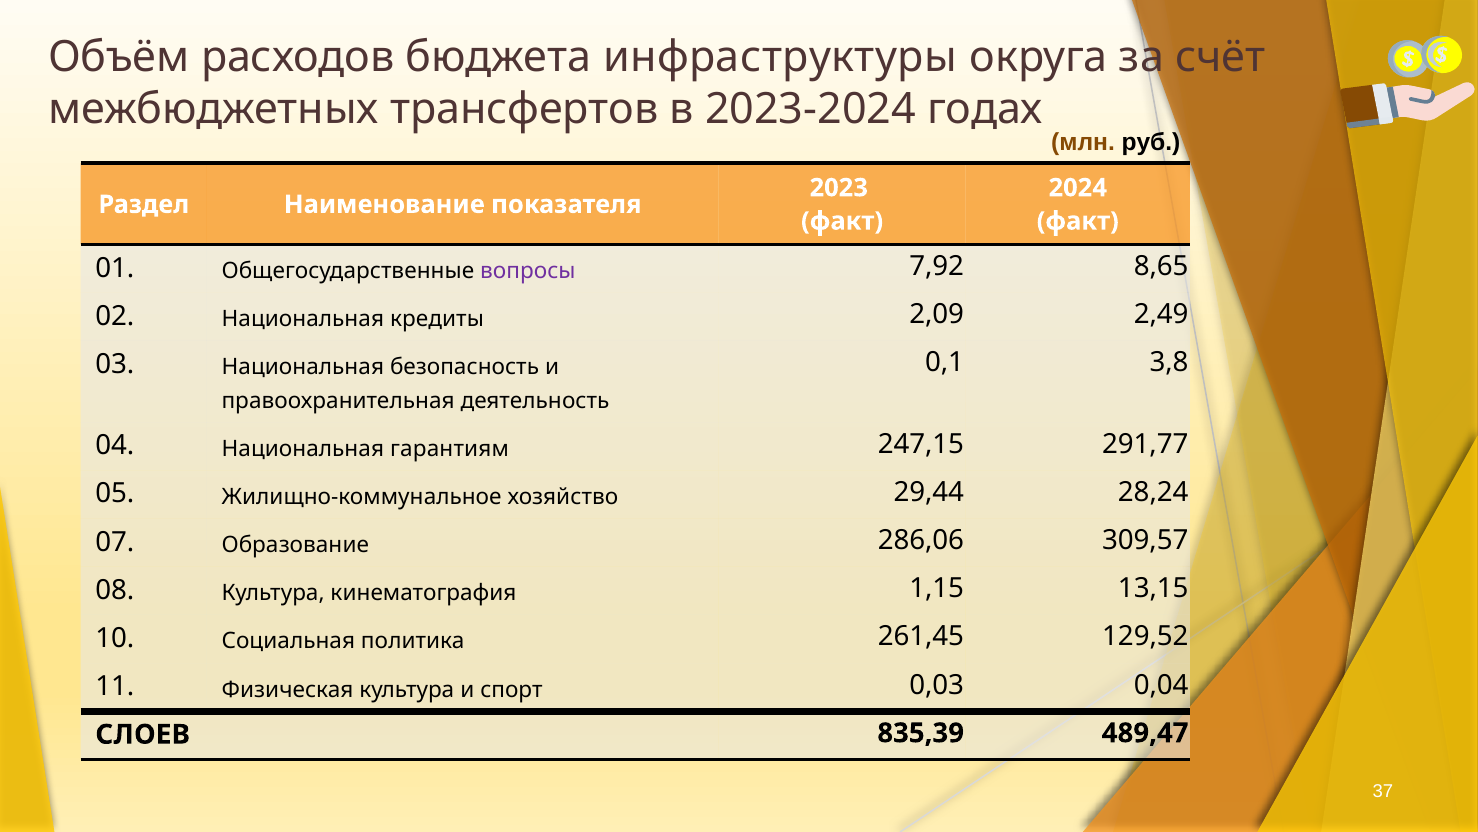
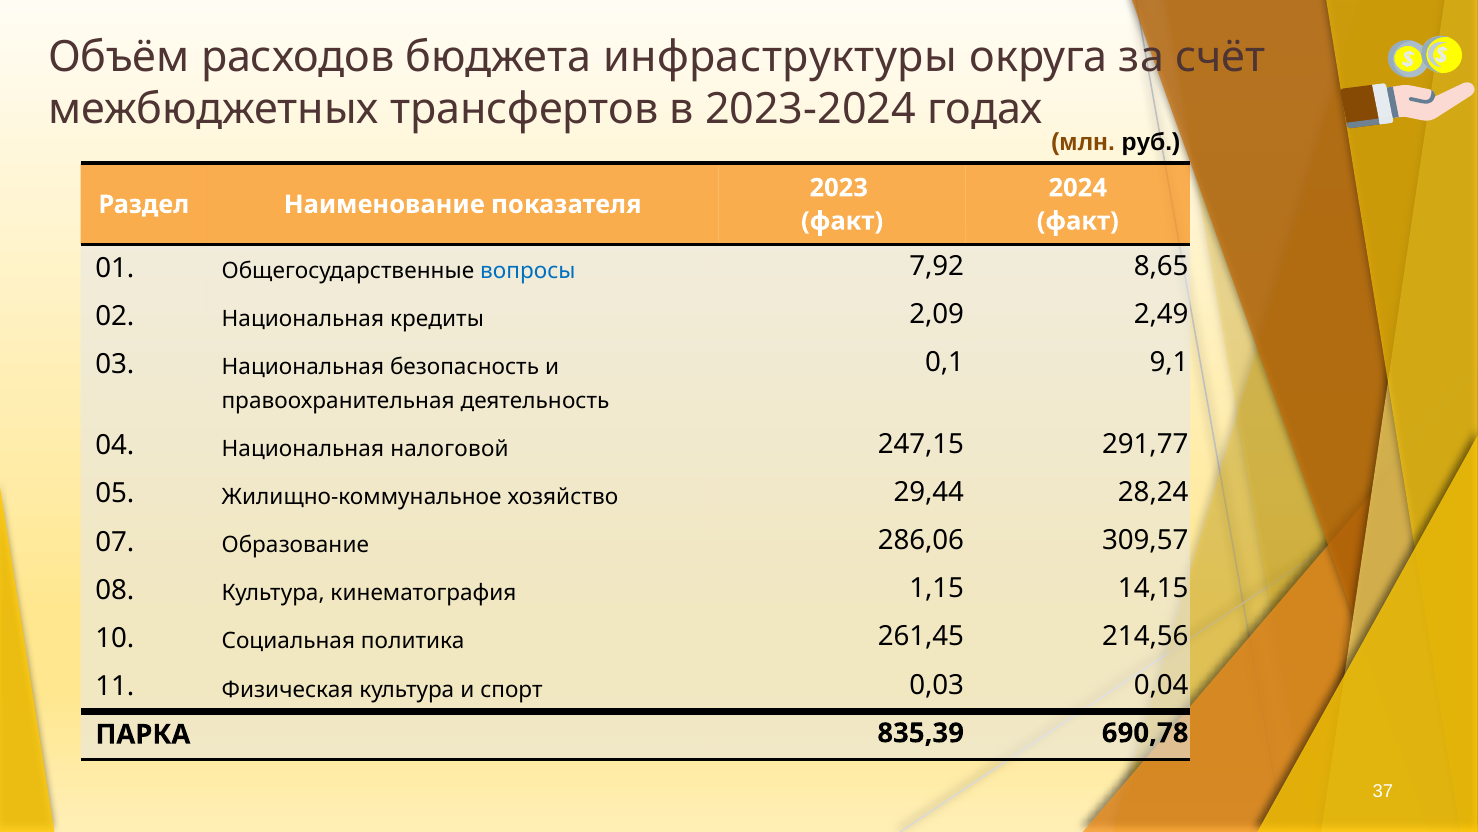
вопросы colour: purple -> blue
3,8: 3,8 -> 9,1
гарантиям: гарантиям -> налоговой
13,15: 13,15 -> 14,15
129,52: 129,52 -> 214,56
СЛОЕВ: СЛОЕВ -> ПАРКА
489,47: 489,47 -> 690,78
